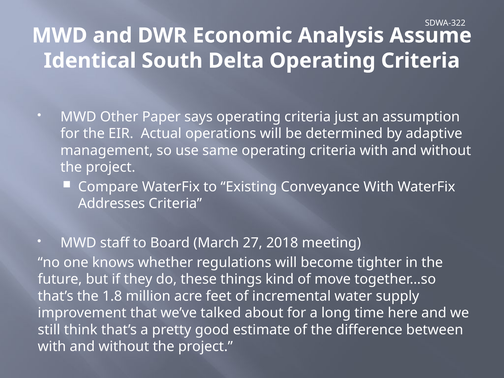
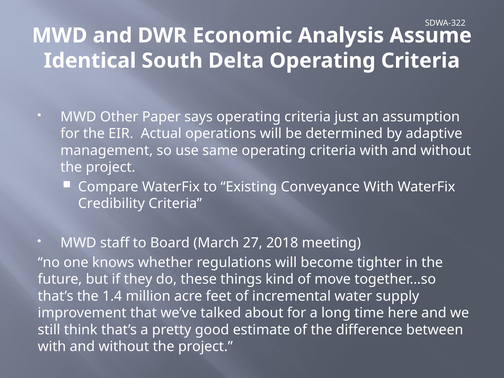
Addresses: Addresses -> Credibility
1.8: 1.8 -> 1.4
